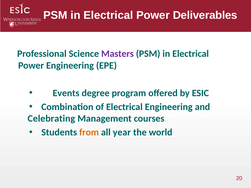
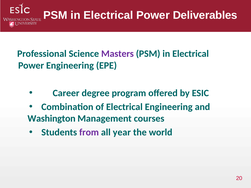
Events: Events -> Career
Celebrating: Celebrating -> Washington
from colour: orange -> purple
